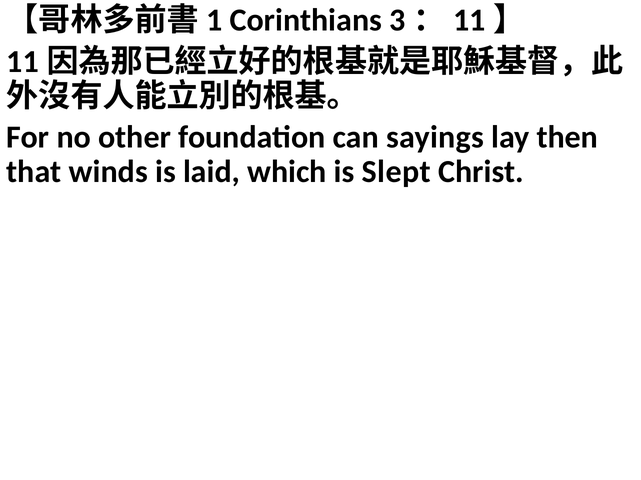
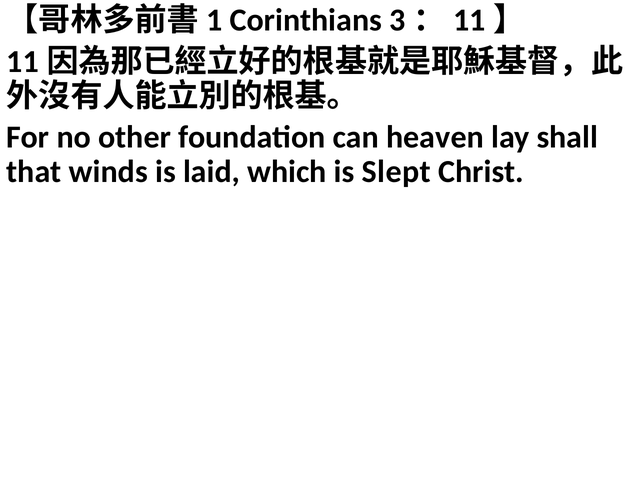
sayings: sayings -> heaven
then: then -> shall
